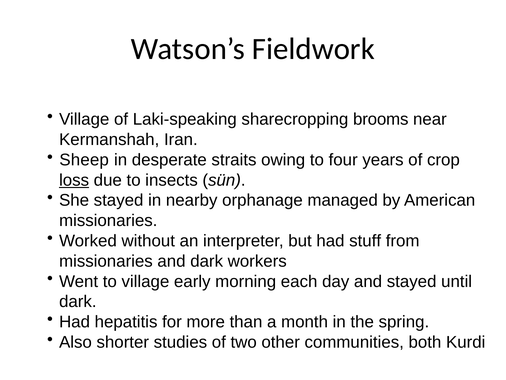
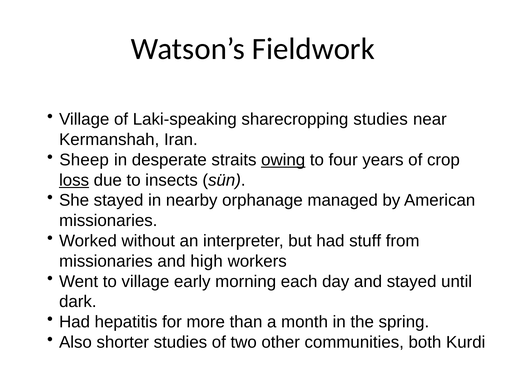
sharecropping brooms: brooms -> studies
owing underline: none -> present
and dark: dark -> high
